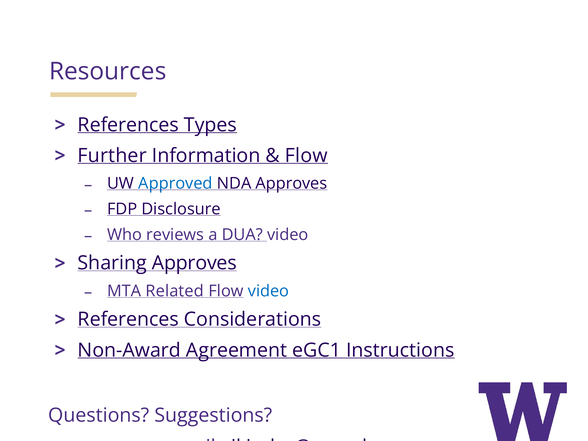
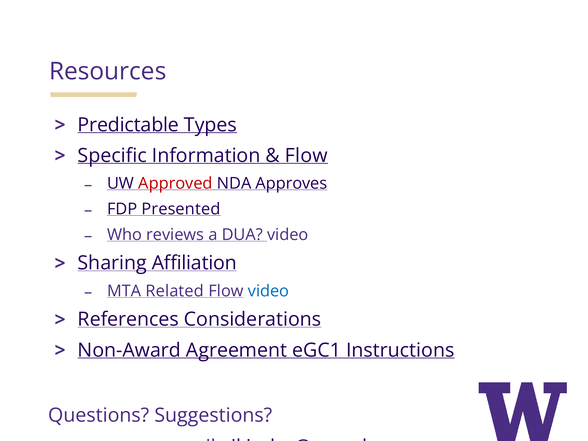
References at (128, 125): References -> Predictable
Further: Further -> Specific
Approved colour: blue -> red
Disclosure: Disclosure -> Presented
Sharing Approves: Approves -> Affiliation
